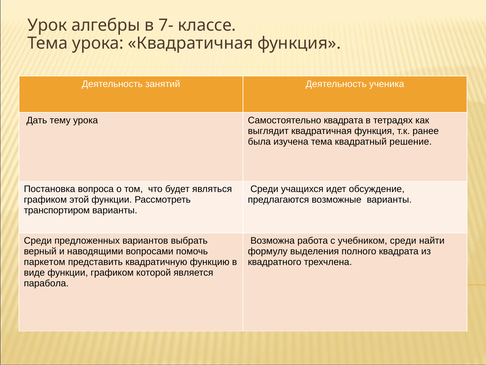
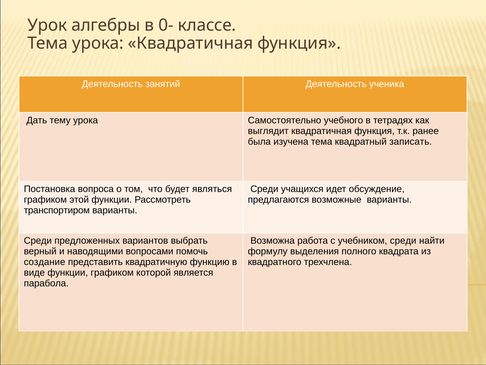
7-: 7- -> 0-
Самостоятельно квадрата: квадрата -> учебного
решение: решение -> записать
паркетом: паркетом -> создание
